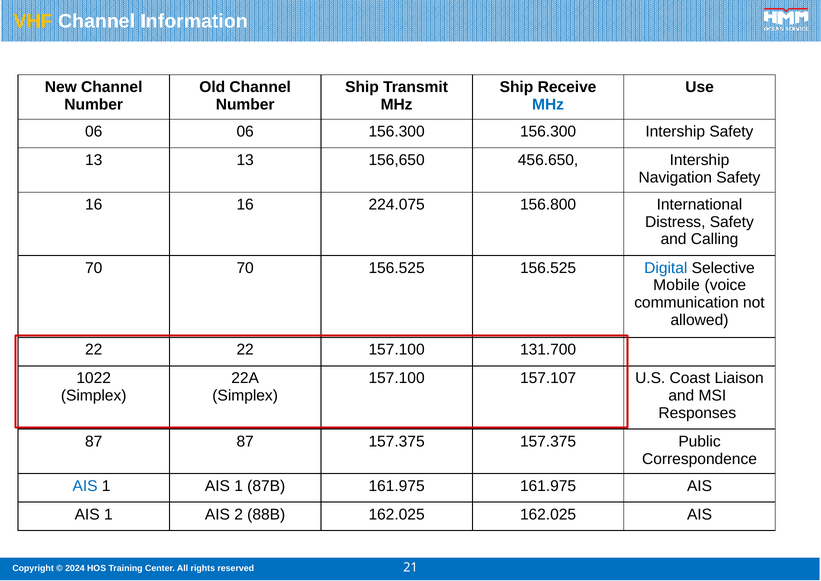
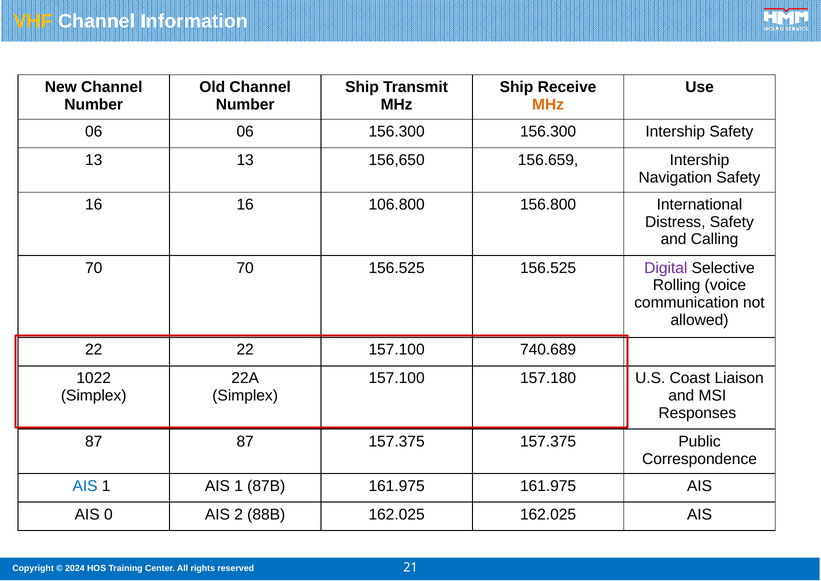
MHz at (548, 104) colour: blue -> orange
456.650: 456.650 -> 156.659
224.075: 224.075 -> 106.800
Digital colour: blue -> purple
Mobile: Mobile -> Rolling
131.700: 131.700 -> 740.689
157.107: 157.107 -> 157.180
1 at (108, 514): 1 -> 0
